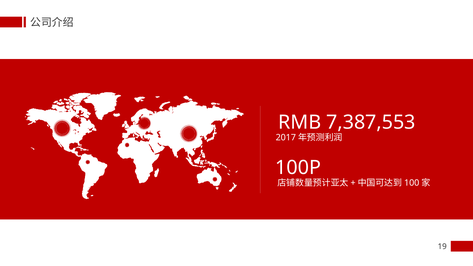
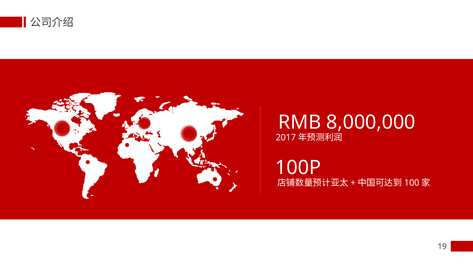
7,387,553: 7,387,553 -> 8,000,000
